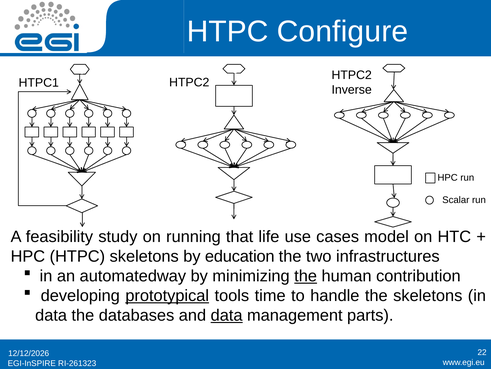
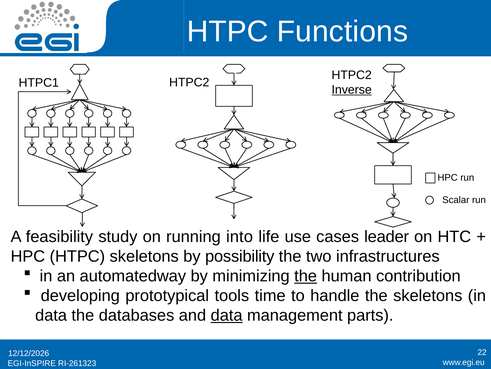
Configure: Configure -> Functions
Inverse underline: none -> present
that: that -> into
model: model -> leader
education: education -> possibility
prototypical underline: present -> none
